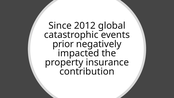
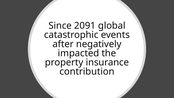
2012: 2012 -> 2091
prior: prior -> after
